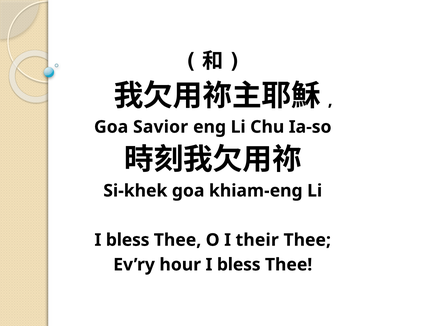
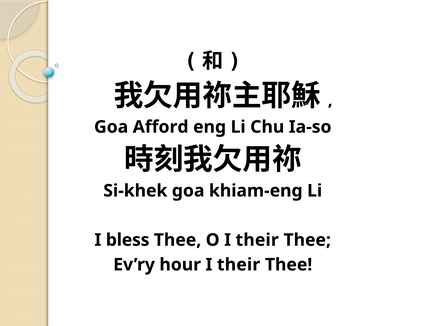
Savior: Savior -> Afford
hour I bless: bless -> their
